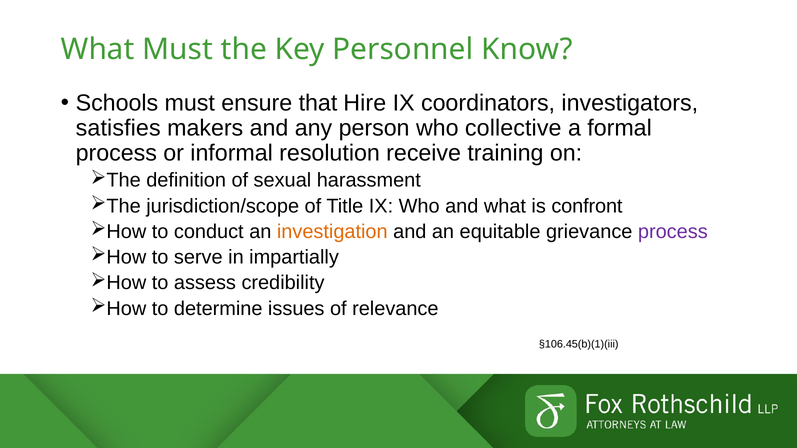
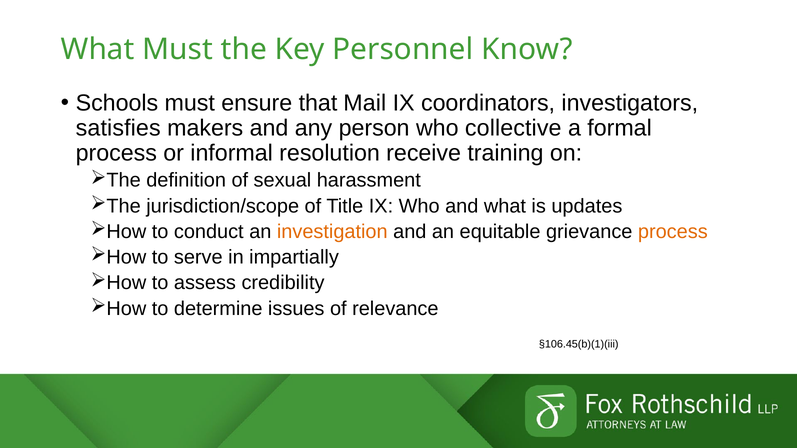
Hire: Hire -> Mail
confront: confront -> updates
process at (673, 232) colour: purple -> orange
